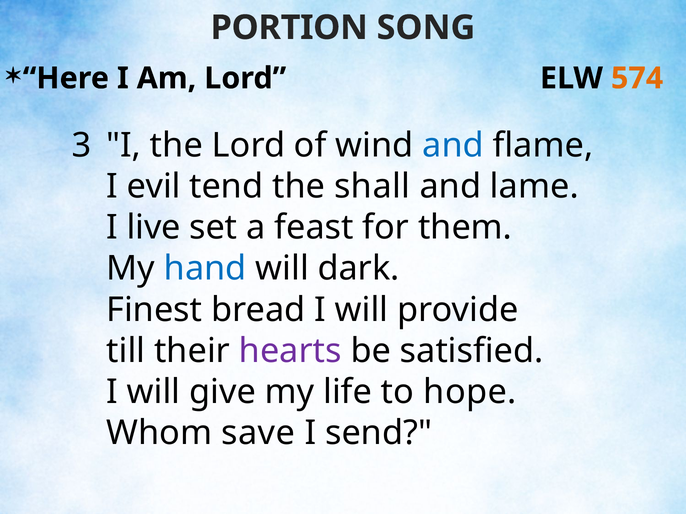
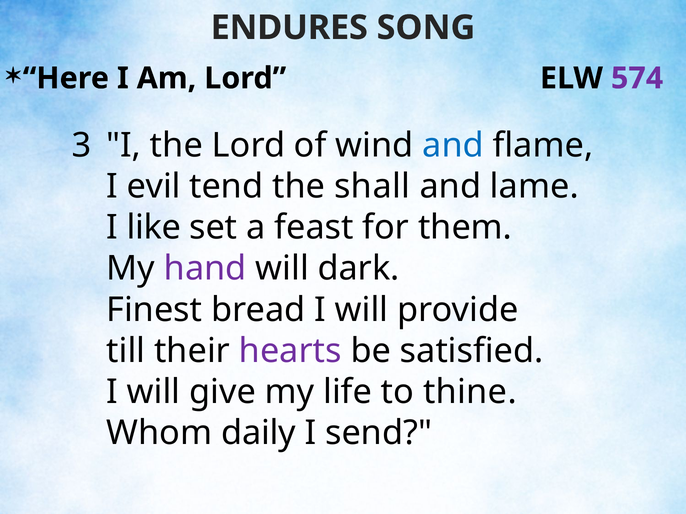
PORTION: PORTION -> ENDURES
574 colour: orange -> purple
live: live -> like
hand colour: blue -> purple
hope: hope -> thine
save: save -> daily
